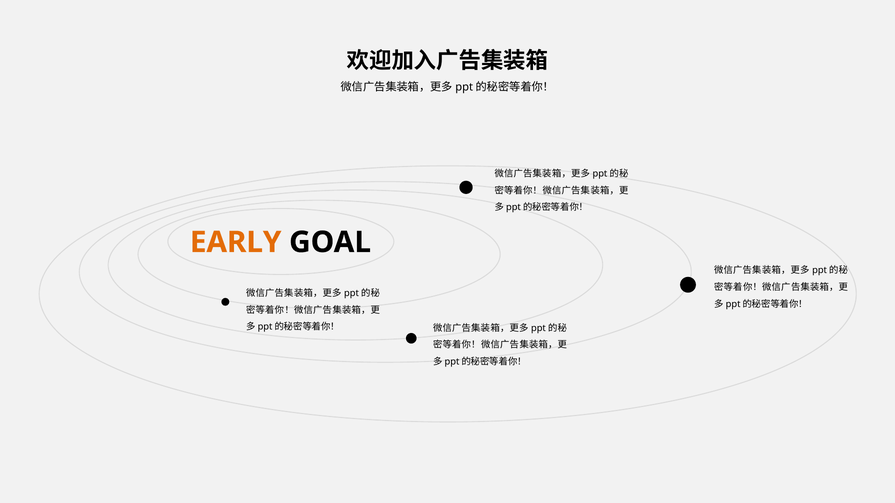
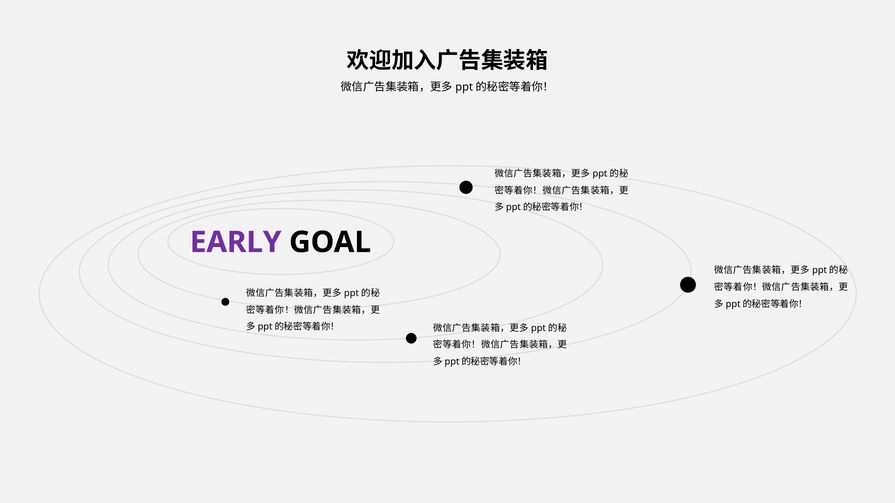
EARLY colour: orange -> purple
